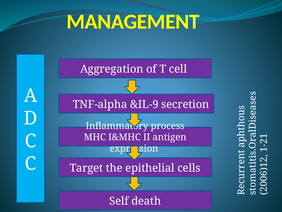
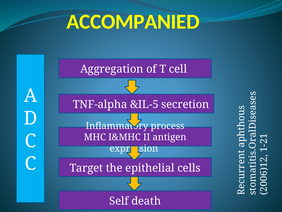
MANAGEMENT: MANAGEMENT -> ACCOMPANIED
&IL-9: &IL-9 -> &IL-5
